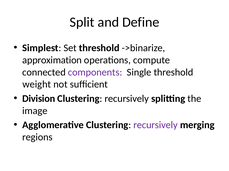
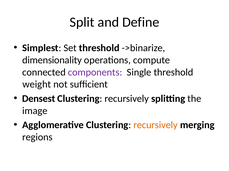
approximation: approximation -> dimensionality
Division: Division -> Densest
recursively at (156, 125) colour: purple -> orange
